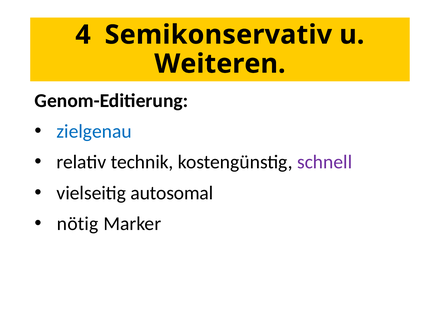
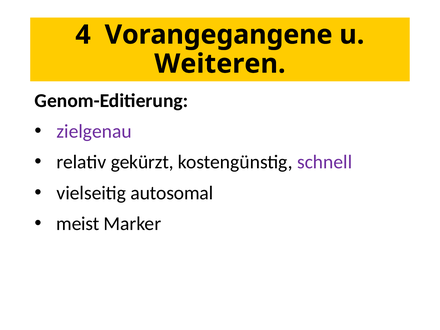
Semikonservativ: Semikonservativ -> Vorangegangene
zielgenau colour: blue -> purple
technik: technik -> gekürzt
nötig: nötig -> meist
